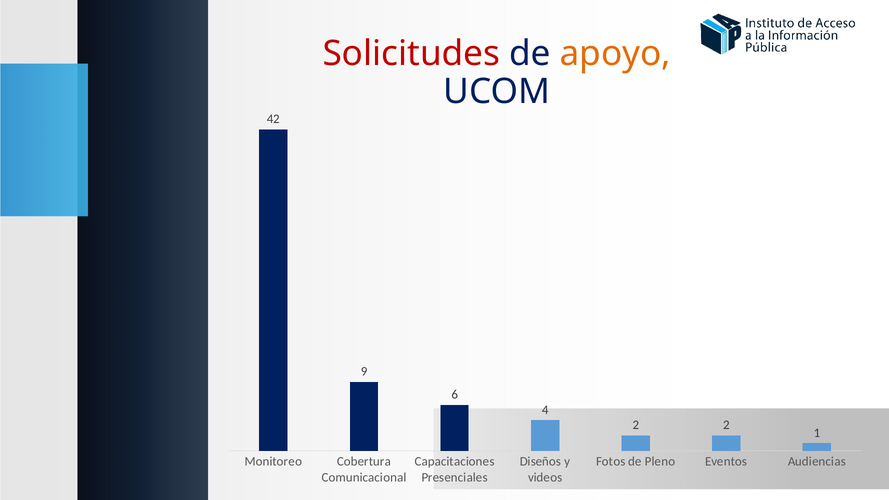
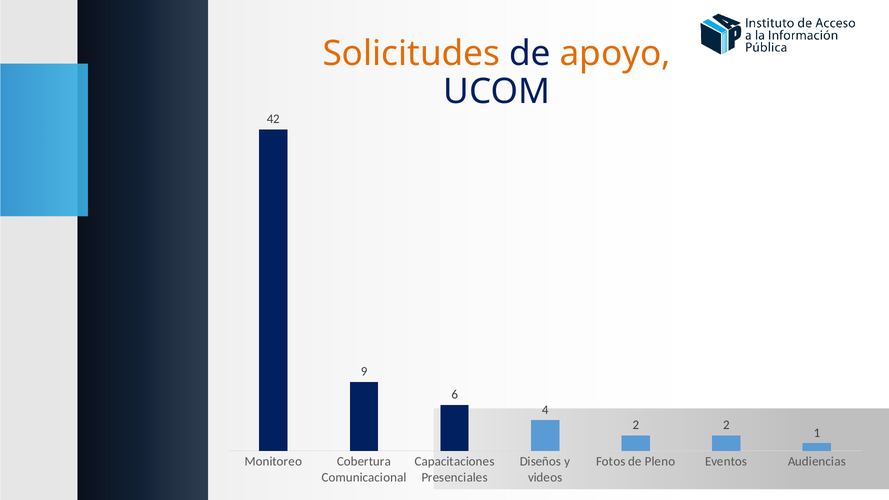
Solicitudes colour: red -> orange
